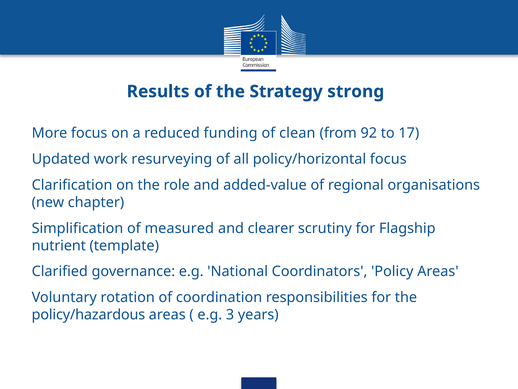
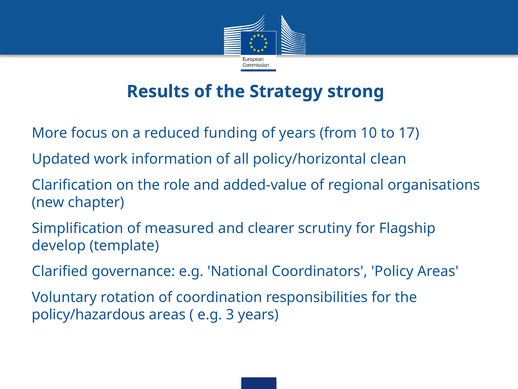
of clean: clean -> years
92: 92 -> 10
resurveying: resurveying -> information
policy/horizontal focus: focus -> clean
nutrient: nutrient -> develop
